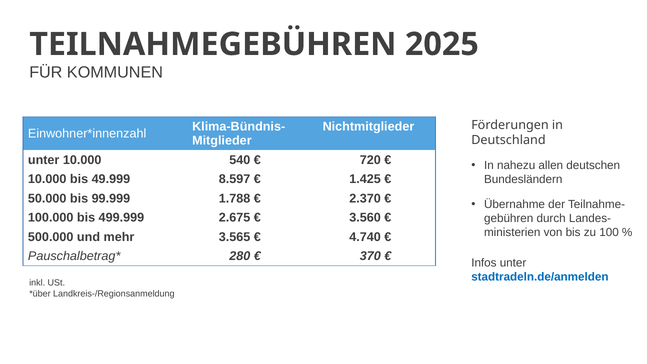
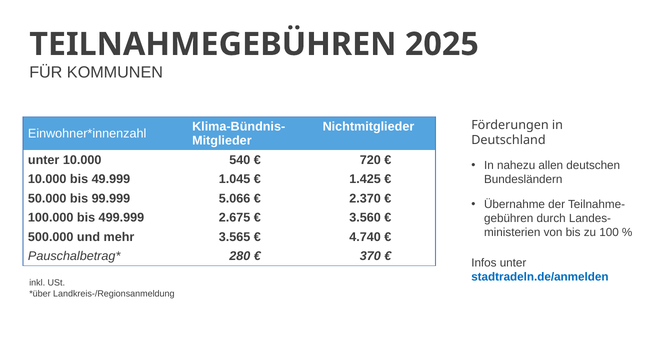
8.597: 8.597 -> 1.045
1.788: 1.788 -> 5.066
